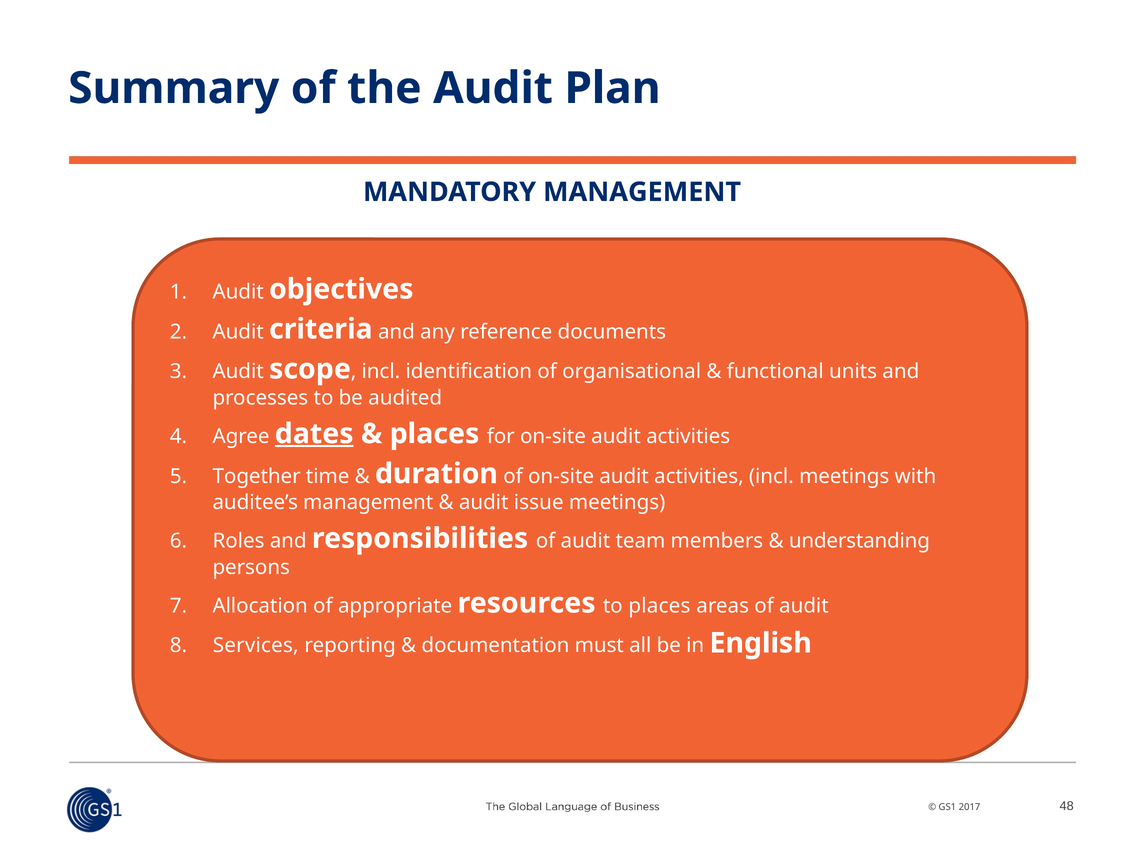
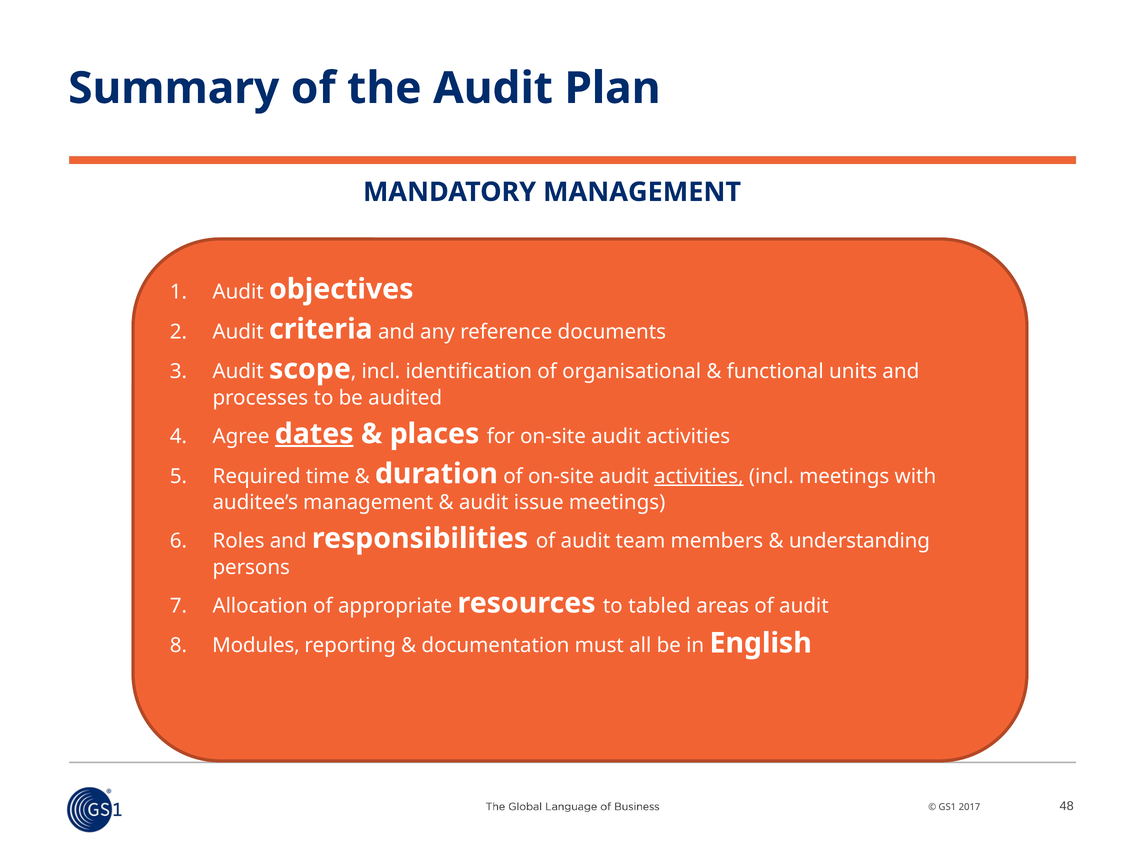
Together: Together -> Required
activities at (699, 476) underline: none -> present
to places: places -> tabled
Services: Services -> Modules
